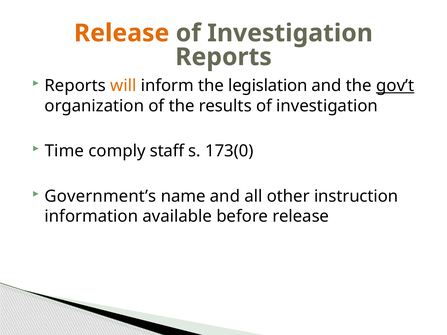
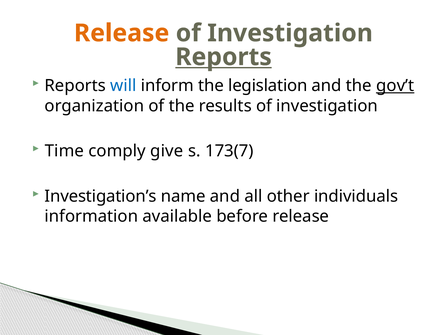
Reports at (224, 57) underline: none -> present
will colour: orange -> blue
staff: staff -> give
173(0: 173(0 -> 173(7
Government’s: Government’s -> Investigation’s
instruction: instruction -> individuals
